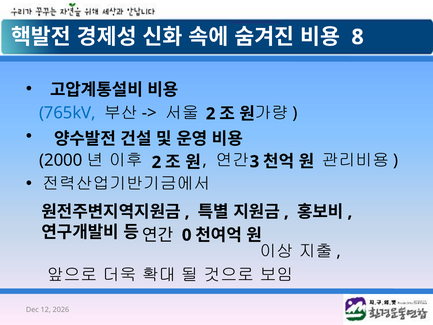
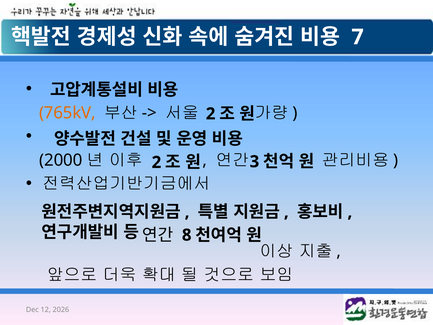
8: 8 -> 7
765kV colour: blue -> orange
0: 0 -> 8
